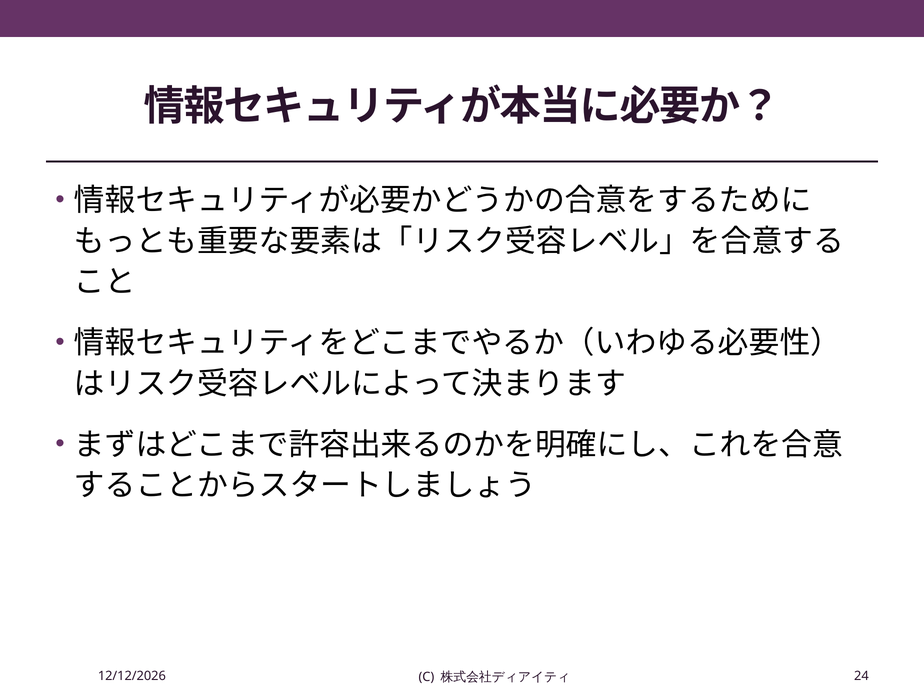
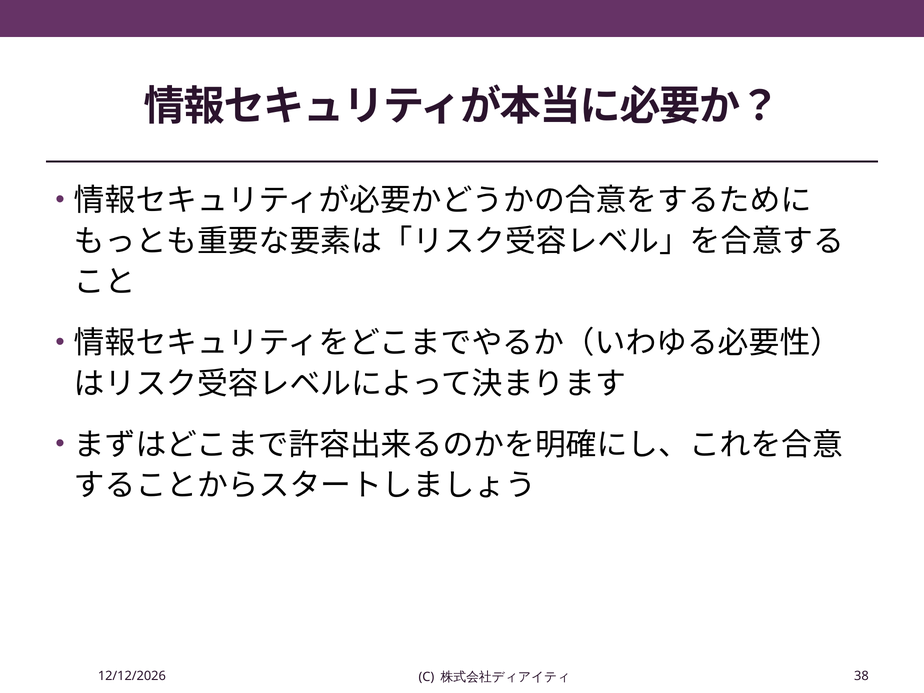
24: 24 -> 38
